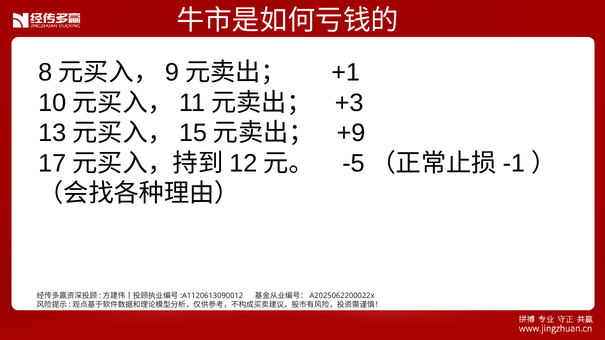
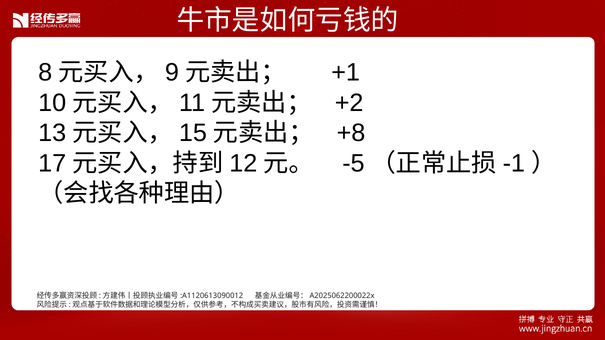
+3: +3 -> +2
+9: +9 -> +8
